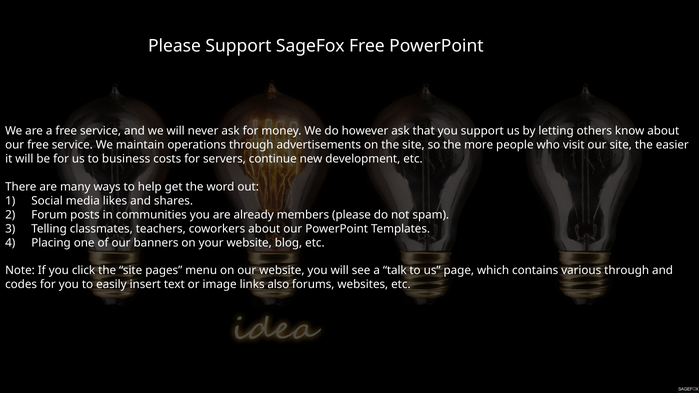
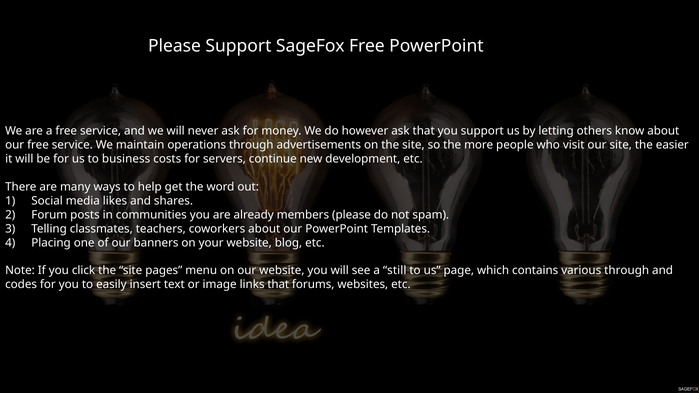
talk: talk -> still
links also: also -> that
